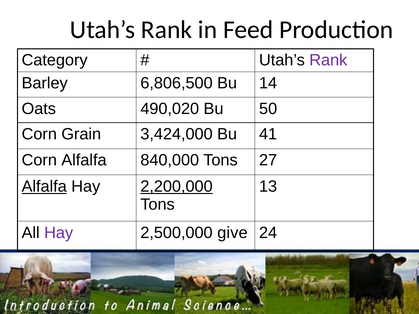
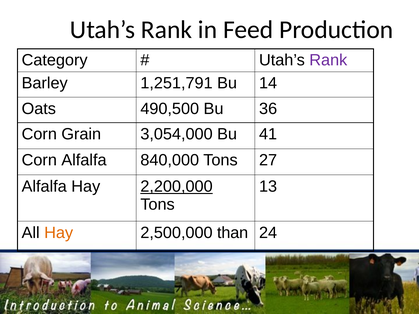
6,806,500: 6,806,500 -> 1,251,791
490,020: 490,020 -> 490,500
50: 50 -> 36
3,424,000: 3,424,000 -> 3,054,000
Alfalfa at (44, 187) underline: present -> none
Hay at (59, 233) colour: purple -> orange
give: give -> than
